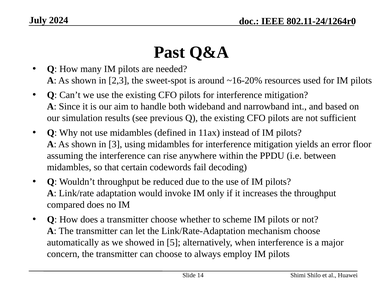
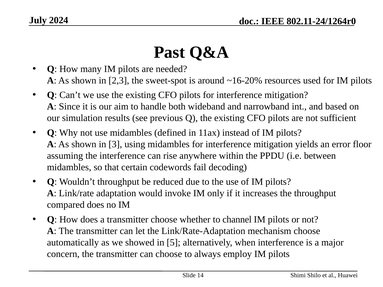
scheme: scheme -> channel
